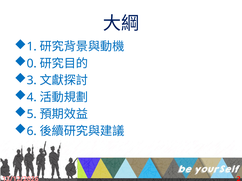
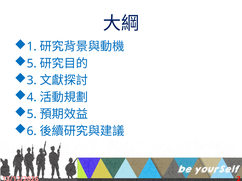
0 at (32, 64): 0 -> 5
